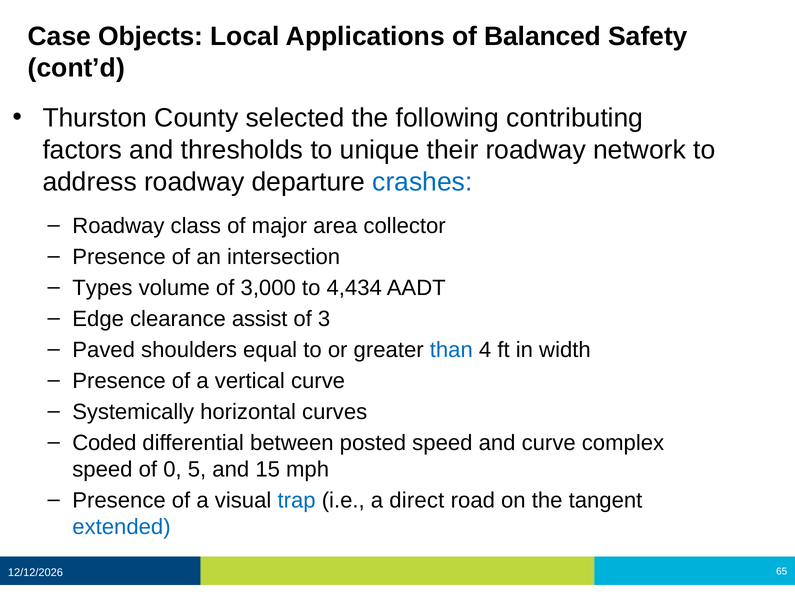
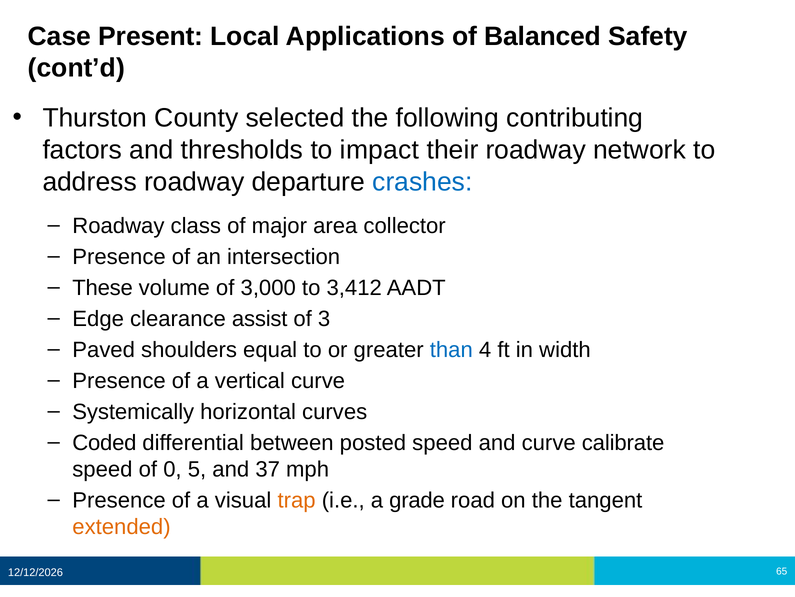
Objects: Objects -> Present
unique: unique -> impact
Types: Types -> These
4,434: 4,434 -> 3,412
complex: complex -> calibrate
15: 15 -> 37
trap colour: blue -> orange
direct: direct -> grade
extended colour: blue -> orange
